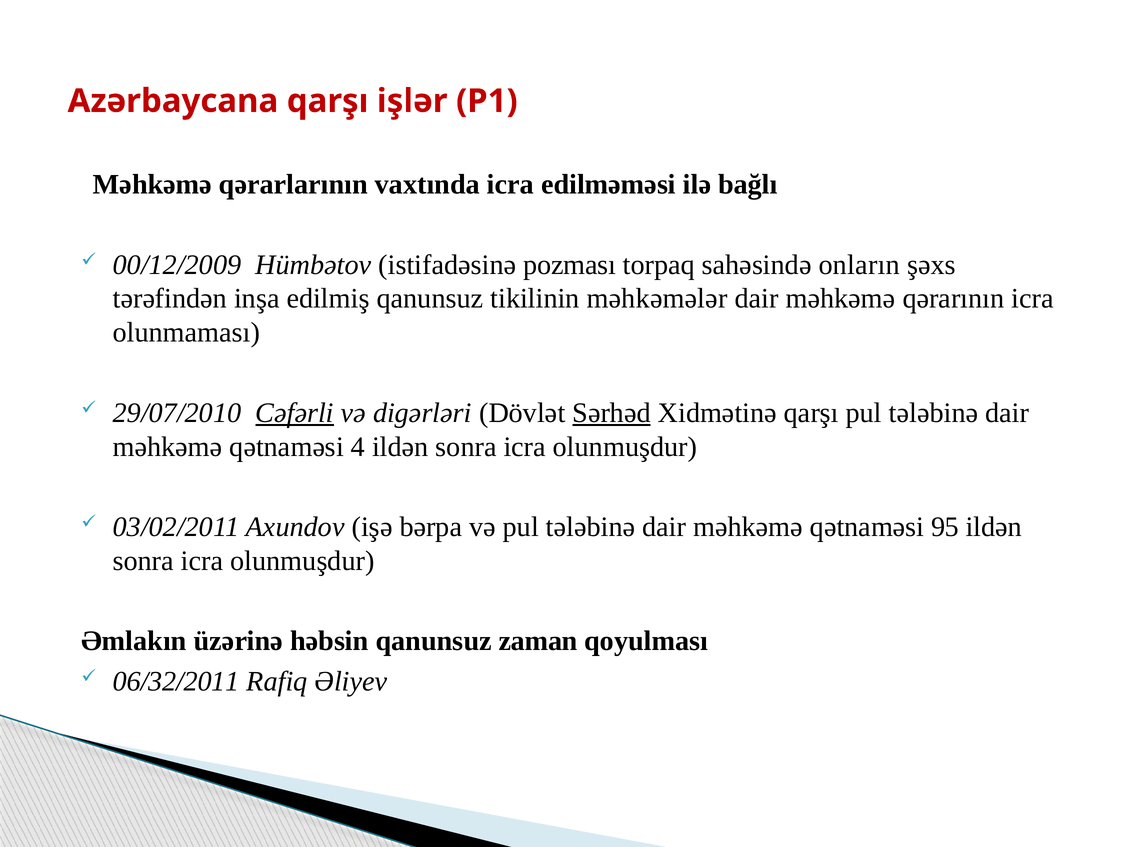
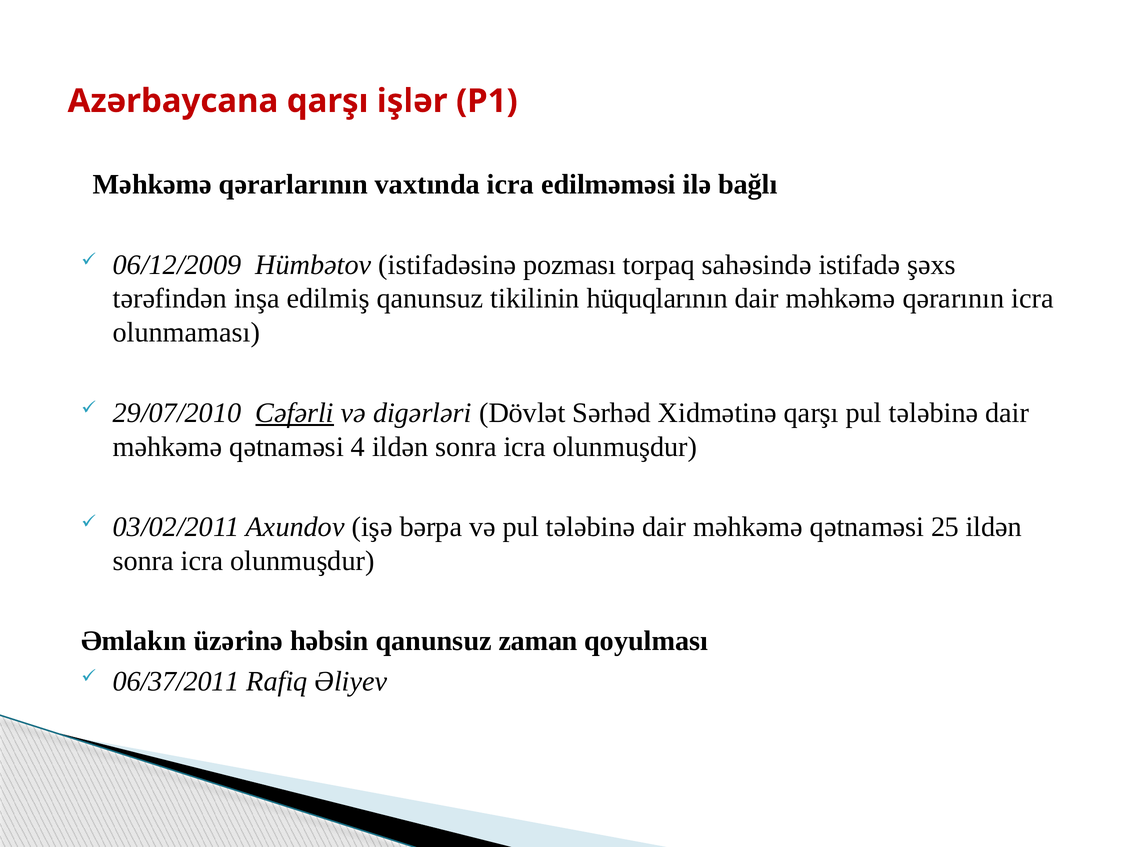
00/12/2009: 00/12/2009 -> 06/12/2009
onların: onların -> istifadə
məhkəmələr: məhkəmələr -> hüquqlarının
Sərhəd underline: present -> none
95: 95 -> 25
06/32/2011: 06/32/2011 -> 06/37/2011
